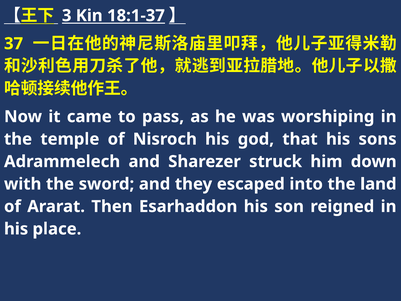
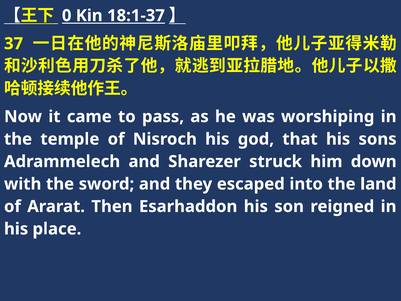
3: 3 -> 0
